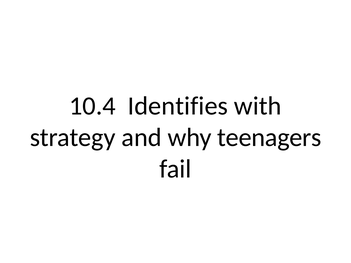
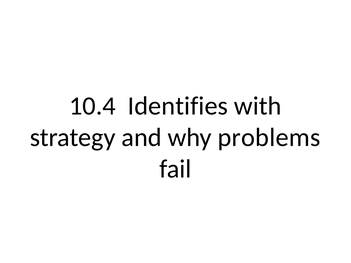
teenagers: teenagers -> problems
